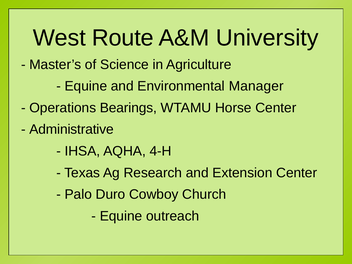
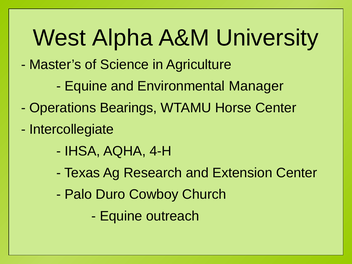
Route: Route -> Alpha
Administrative: Administrative -> Intercollegiate
